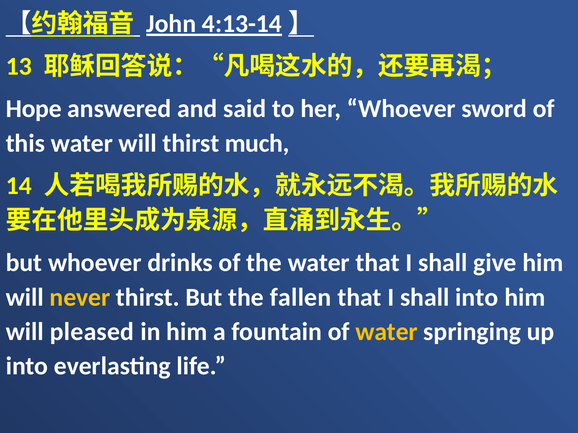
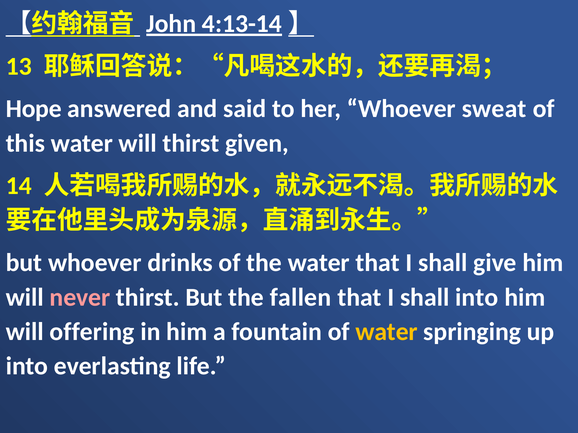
sword: sword -> sweat
much: much -> given
never colour: yellow -> pink
pleased: pleased -> offering
